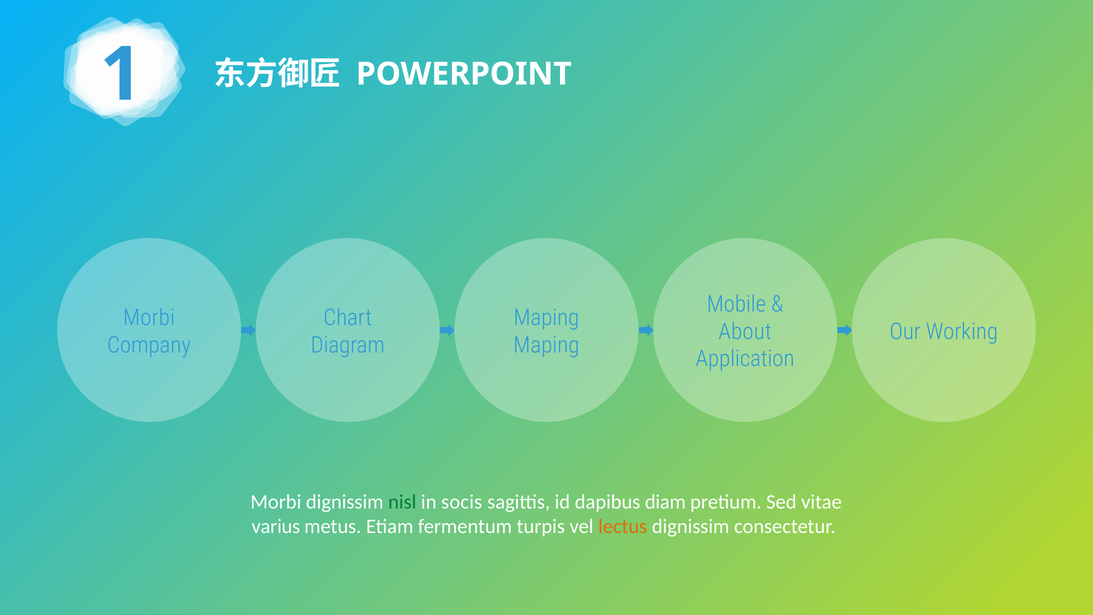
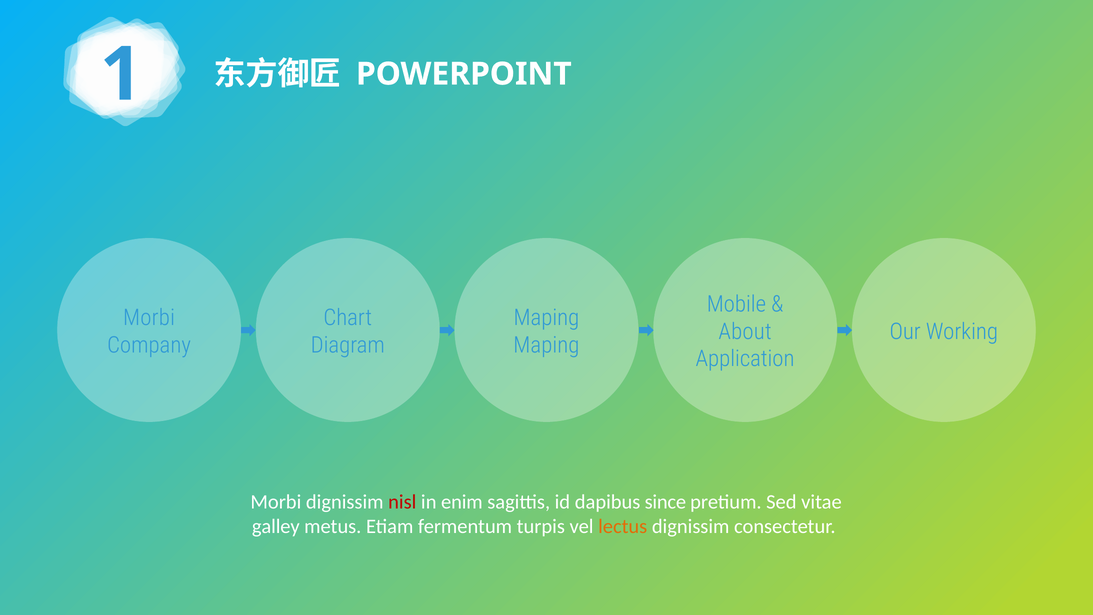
nisl colour: green -> red
socis: socis -> enim
diam: diam -> since
varius: varius -> galley
